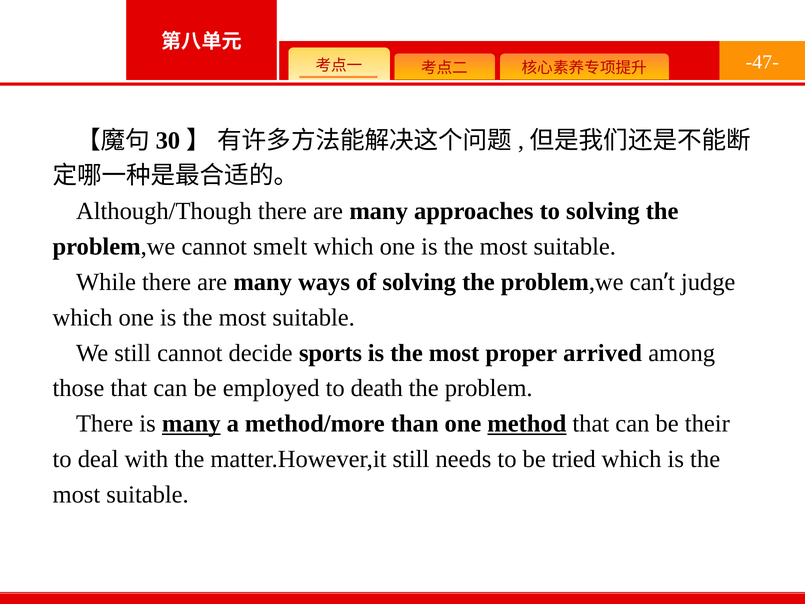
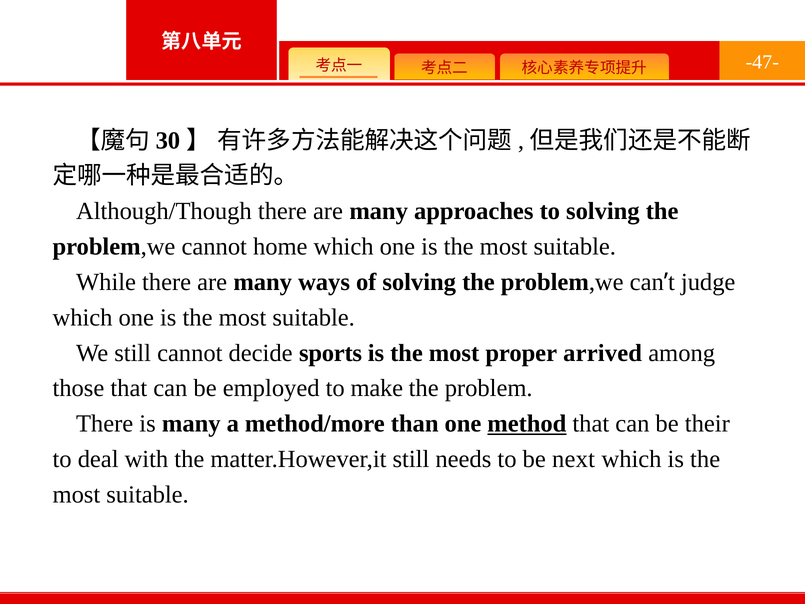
smelt: smelt -> home
death: death -> make
many at (191, 424) underline: present -> none
tried: tried -> next
